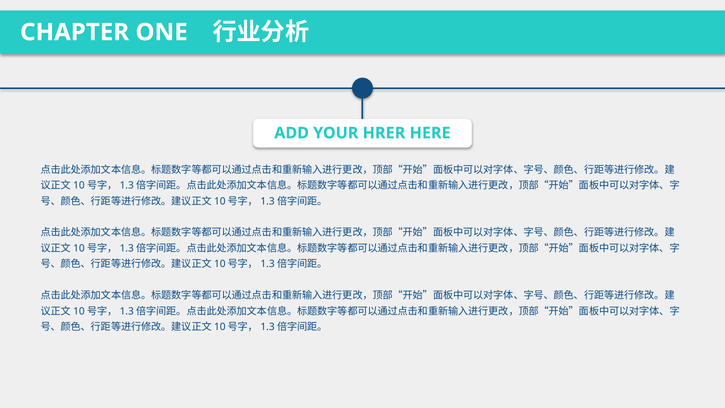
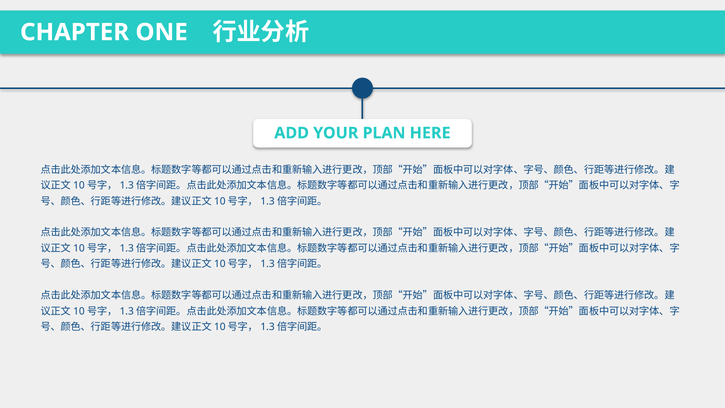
HRER: HRER -> PLAN
